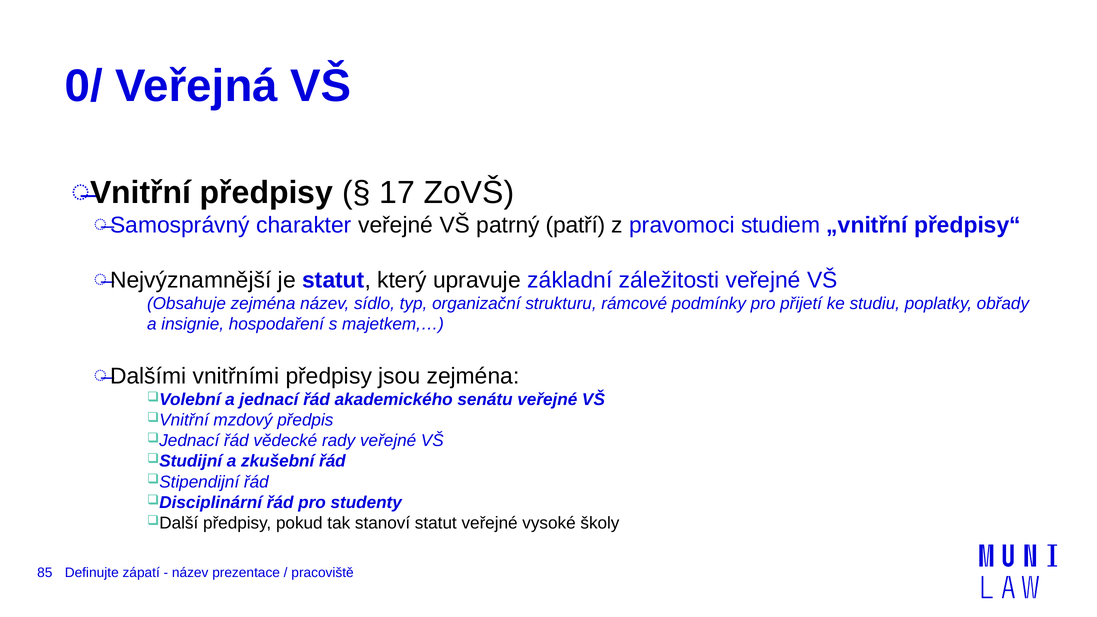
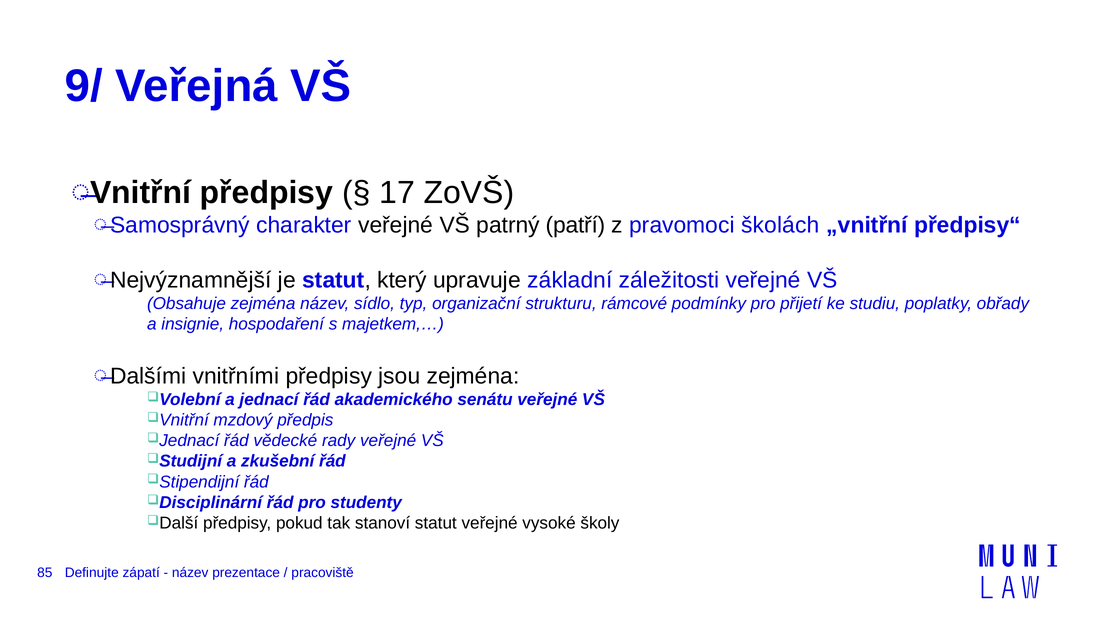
0/: 0/ -> 9/
studiem: studiem -> školách
